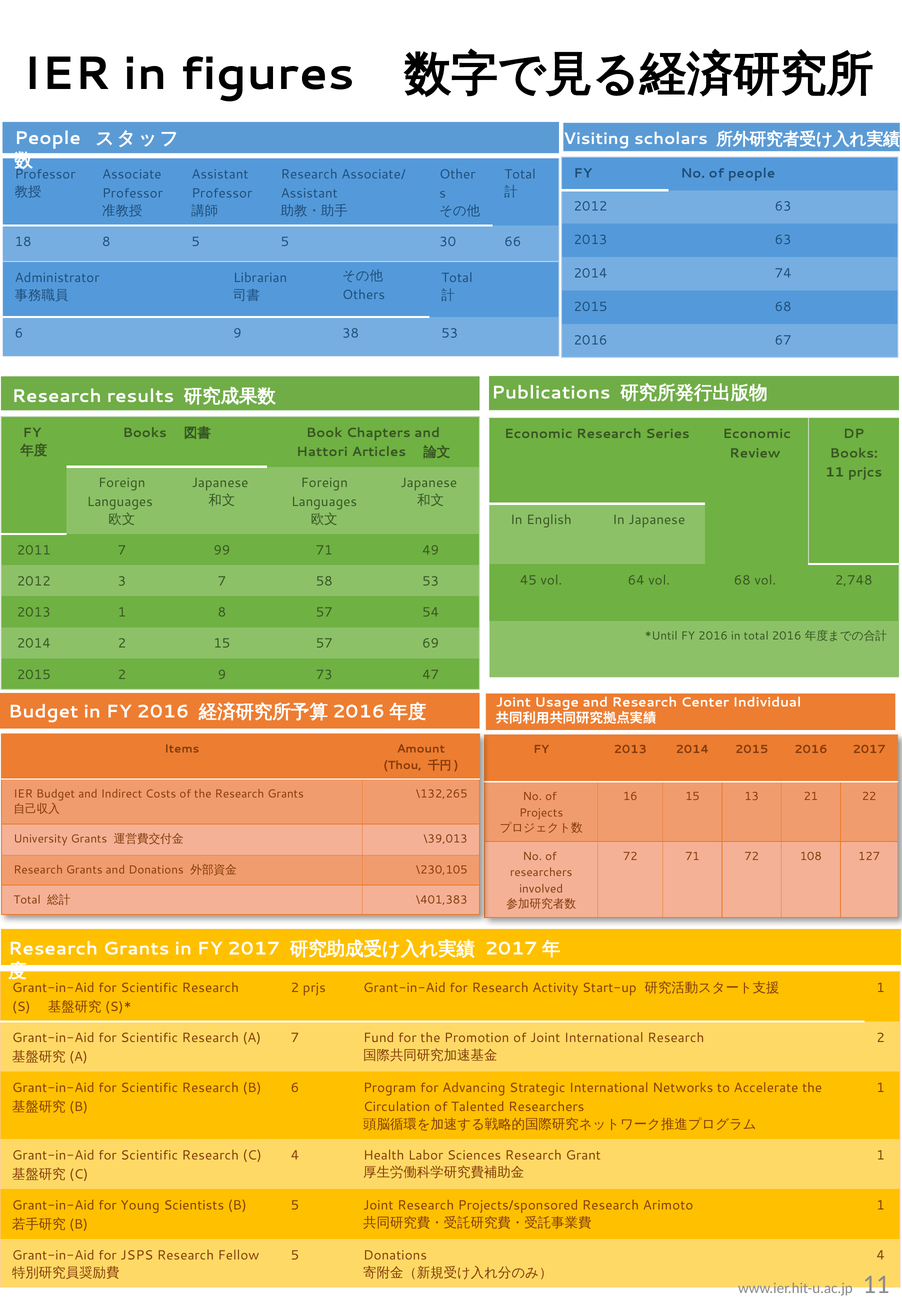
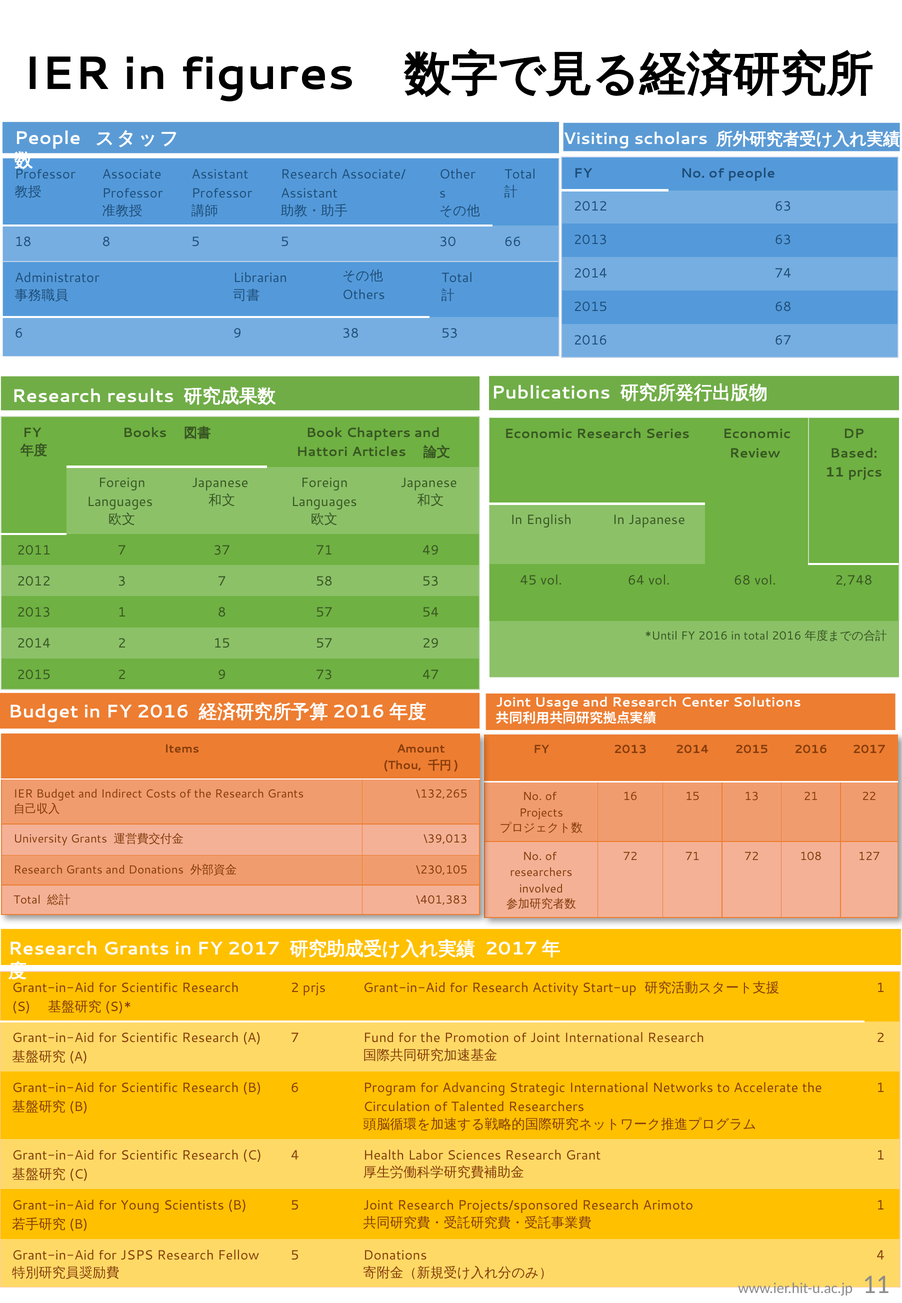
Books at (854, 453): Books -> Based
99: 99 -> 37
69: 69 -> 29
Individual: Individual -> Solutions
